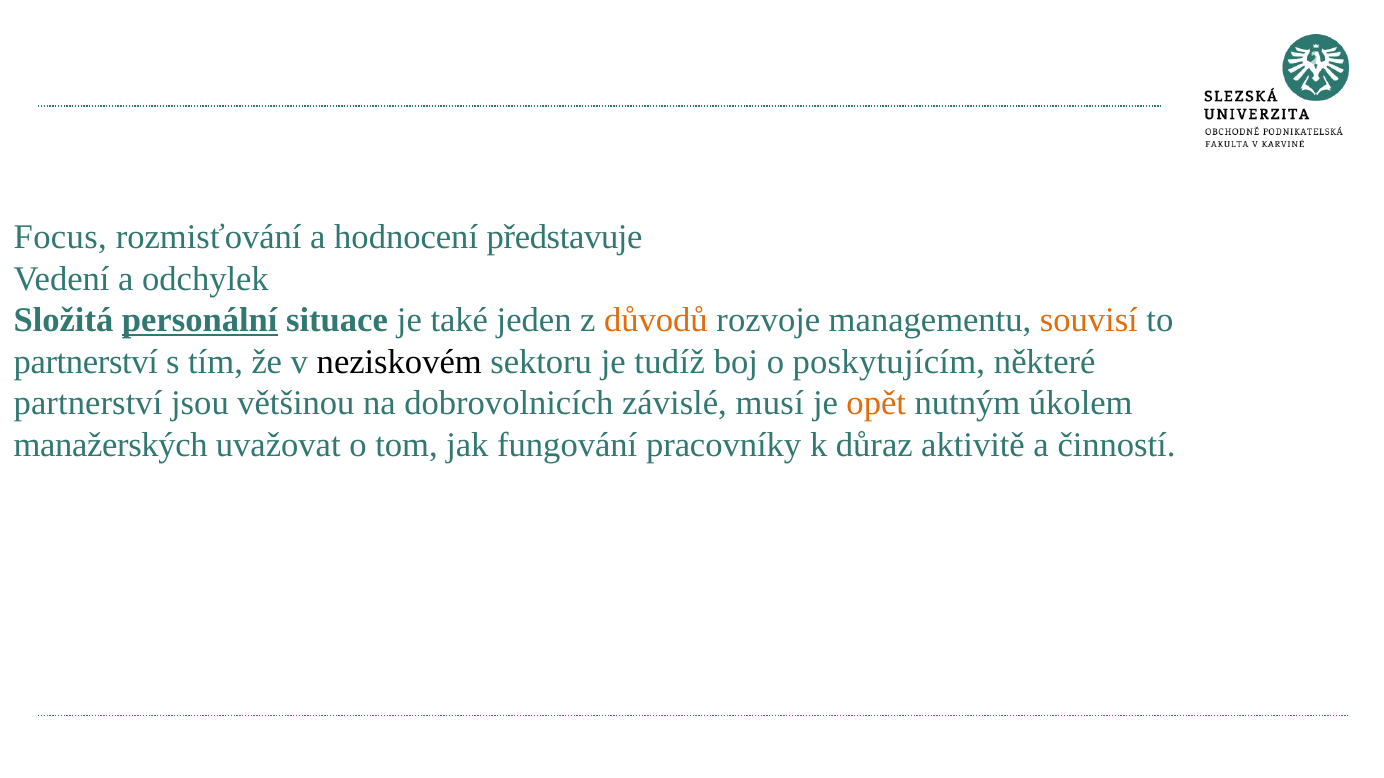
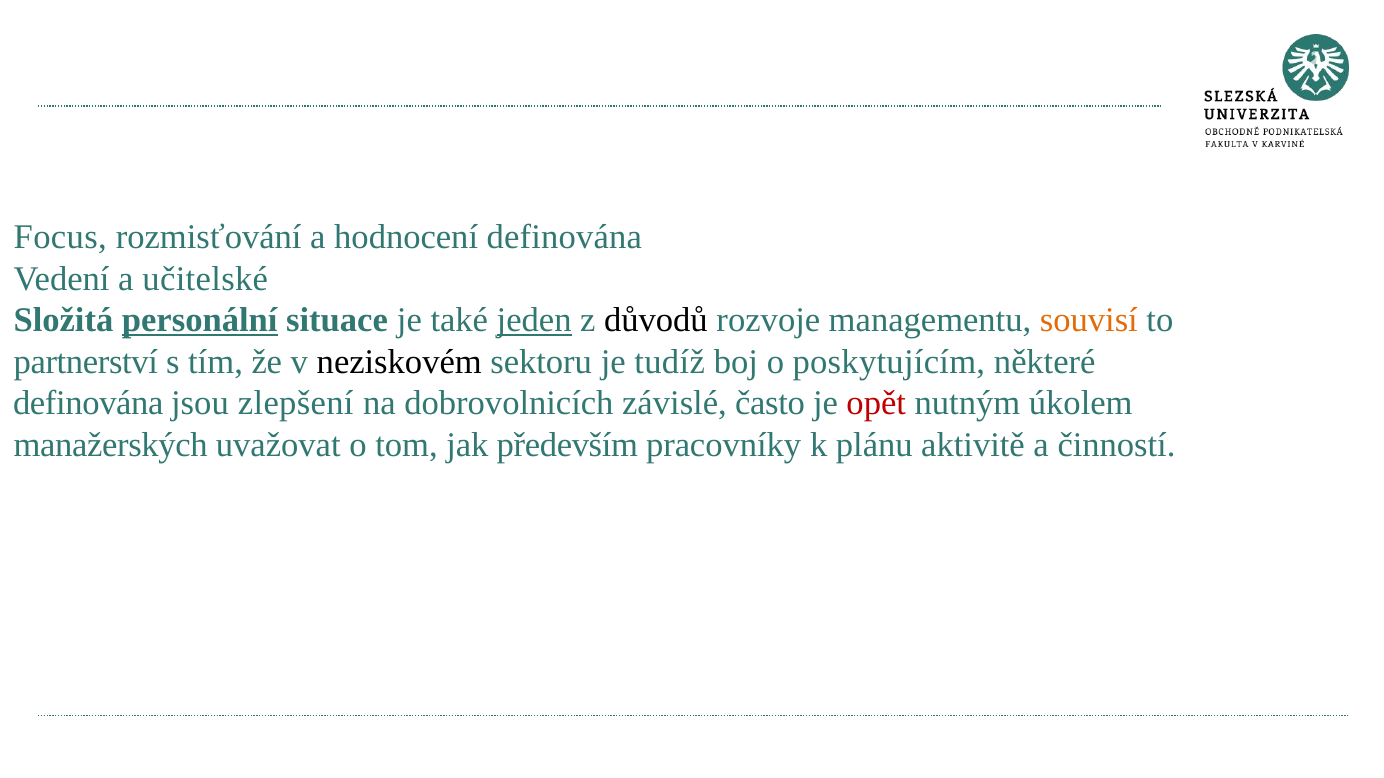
hodnocení představuje: představuje -> definována
odchylek: odchylek -> učitelské
jeden underline: none -> present
důvodů colour: orange -> black
partnerství at (88, 403): partnerství -> definována
většinou: většinou -> zlepšení
musí: musí -> často
opět colour: orange -> red
fungování: fungování -> především
důraz: důraz -> plánu
